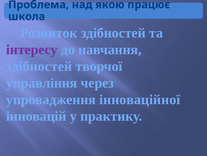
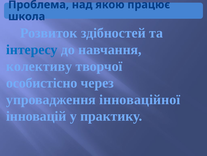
інтересу colour: purple -> blue
здібностей at (39, 66): здібностей -> колективу
управління: управління -> особистісно
